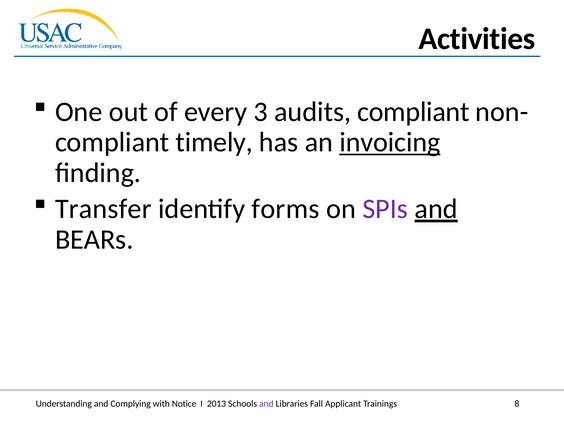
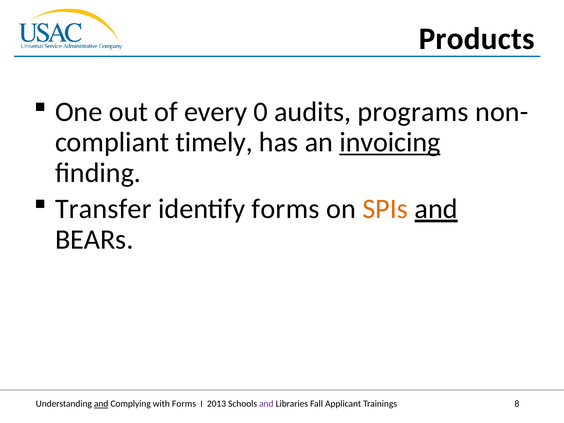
Activities: Activities -> Products
3: 3 -> 0
audits compliant: compliant -> programs
SPIs colour: purple -> orange
and at (101, 404) underline: none -> present
Notice at (184, 404): Notice -> Forms
